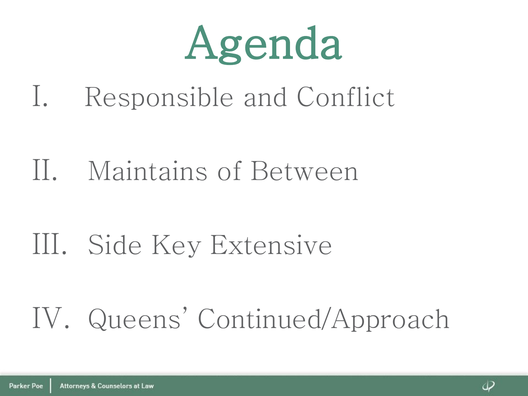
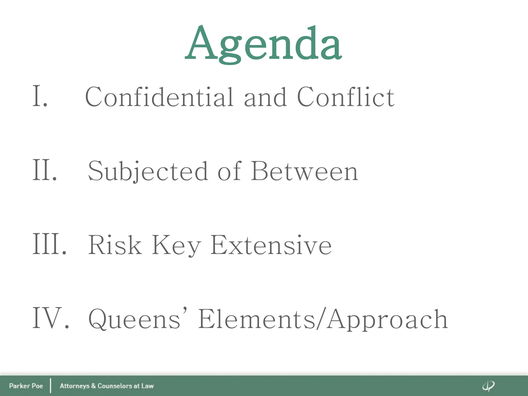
Responsible: Responsible -> Confidential
Maintains: Maintains -> Subjected
Side: Side -> Risk
Continued/Approach: Continued/Approach -> Elements/Approach
